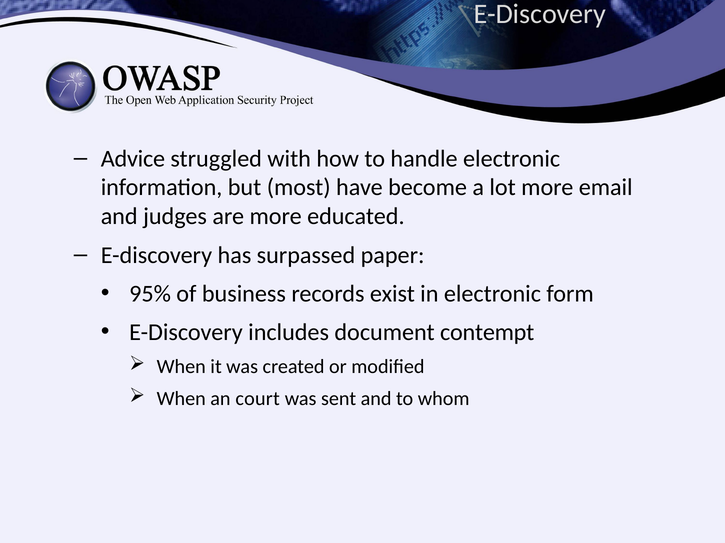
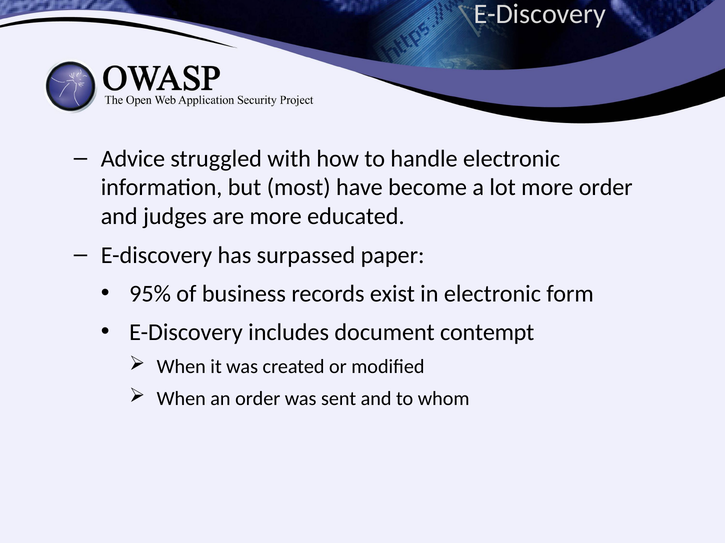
more email: email -> order
an court: court -> order
